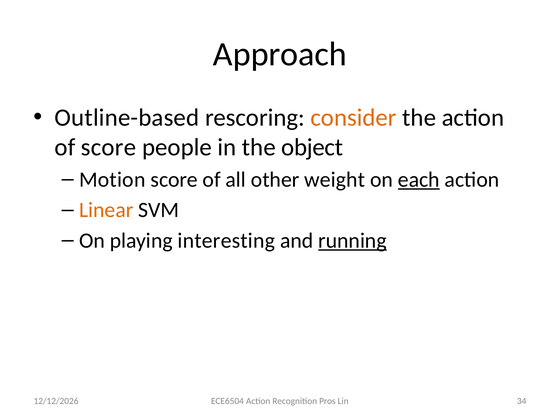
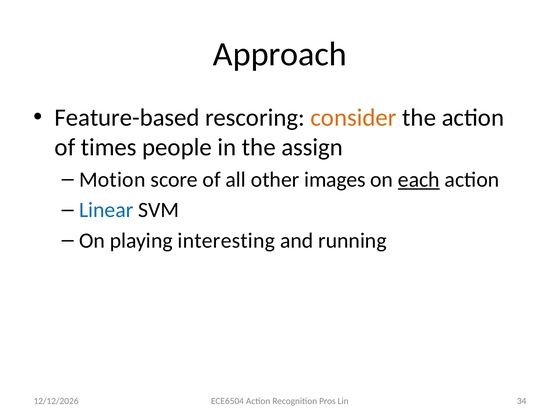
Outline-based: Outline-based -> Feature-based
of score: score -> times
object: object -> assign
weight: weight -> images
Linear colour: orange -> blue
running underline: present -> none
